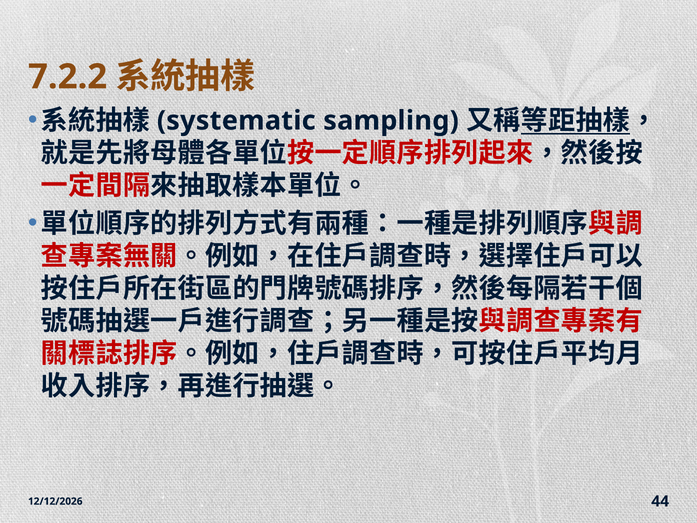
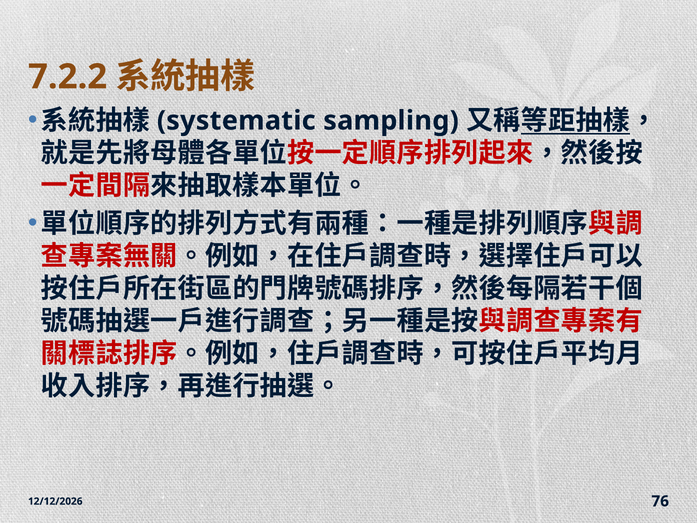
44: 44 -> 76
